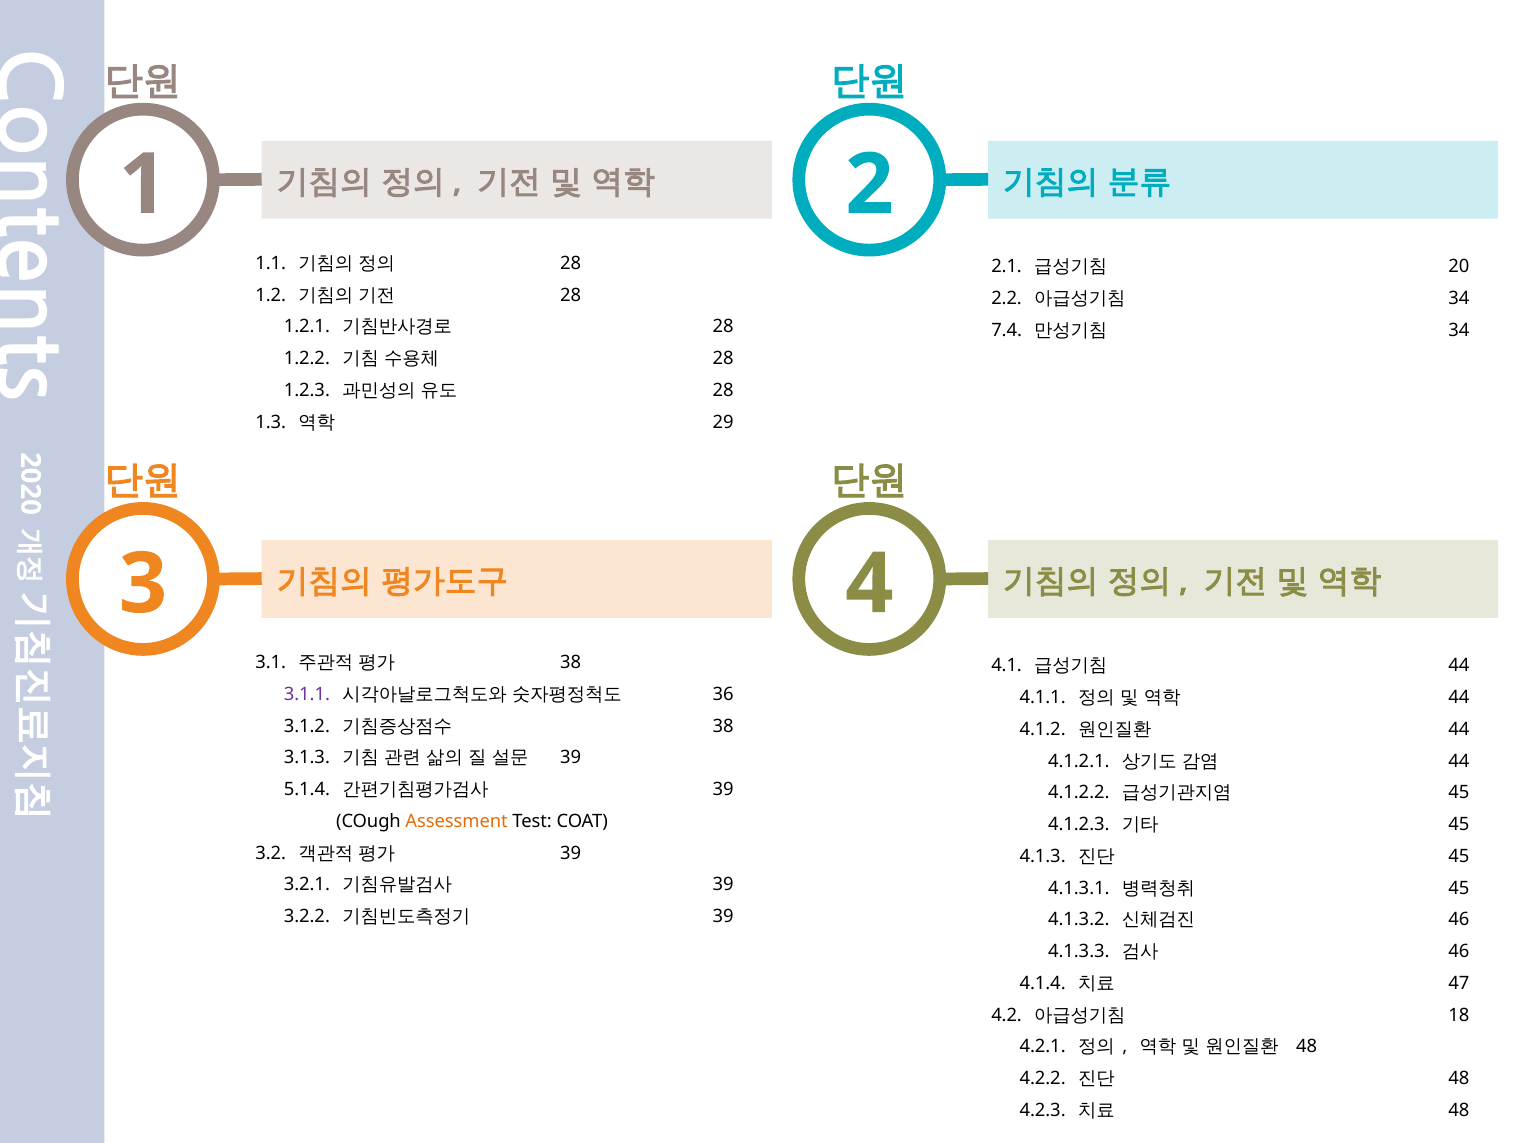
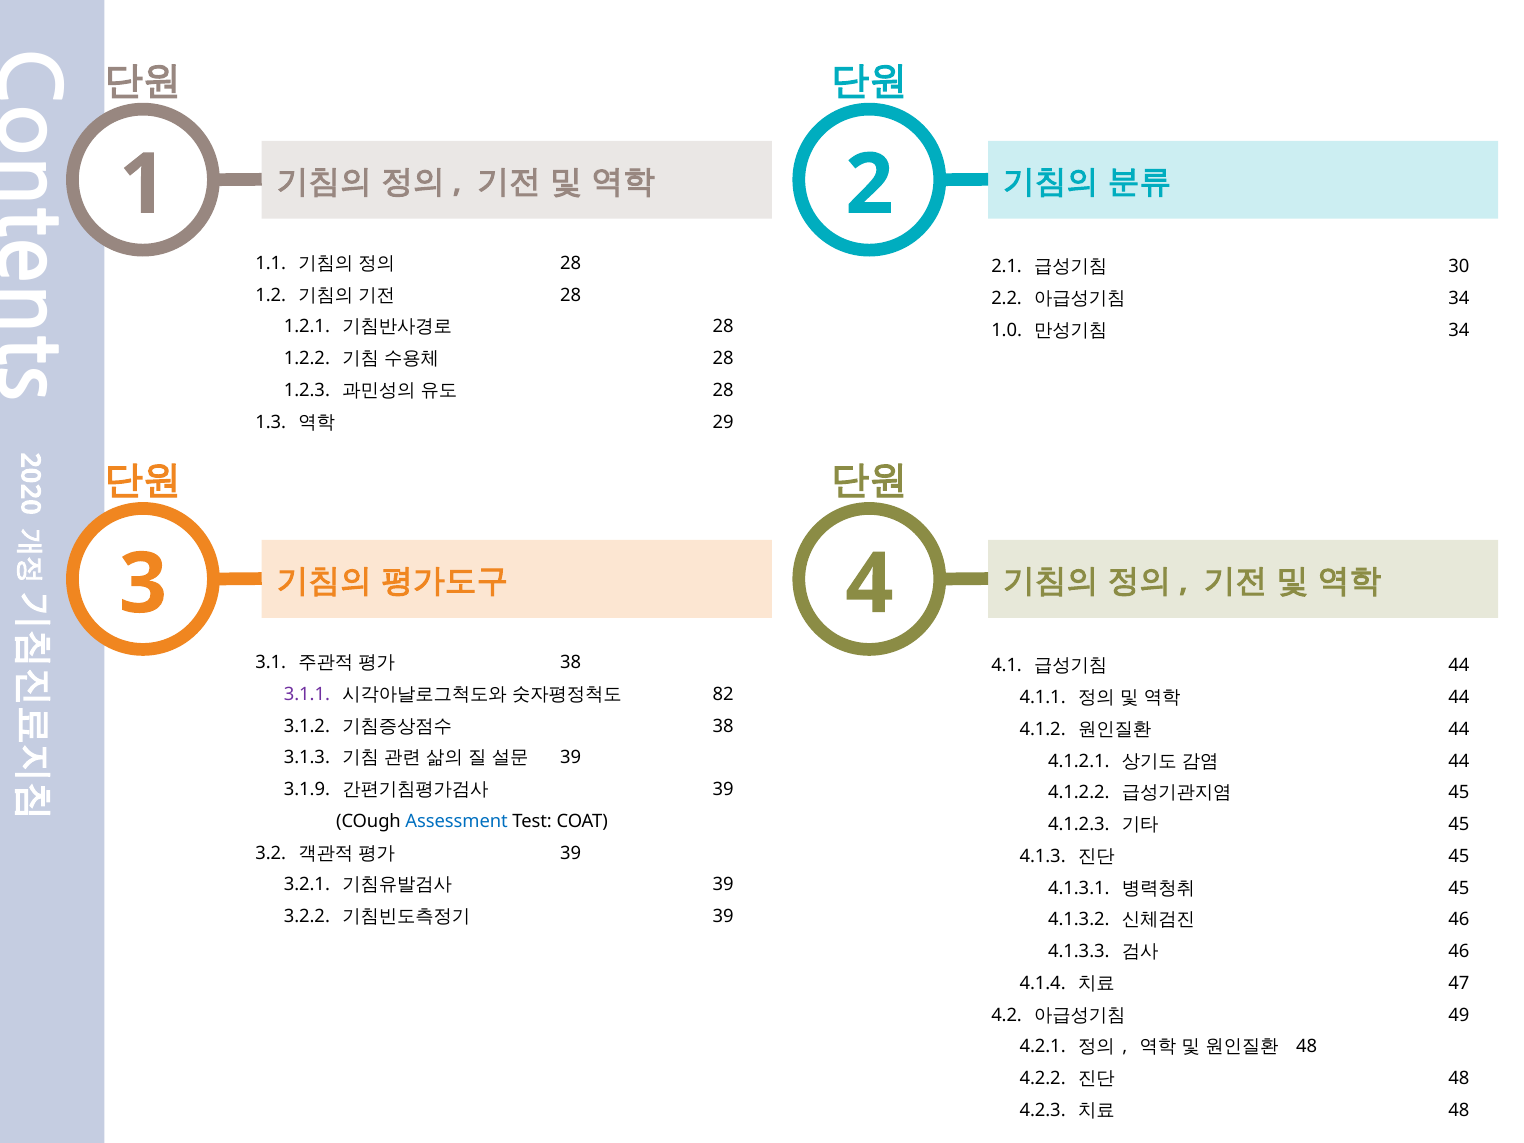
20: 20 -> 30
7.4: 7.4 -> 1.0
36: 36 -> 82
5.1.4: 5.1.4 -> 3.1.9
Assessment colour: orange -> blue
18: 18 -> 49
